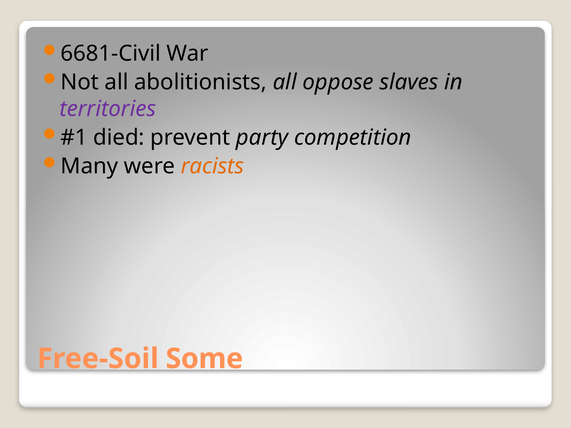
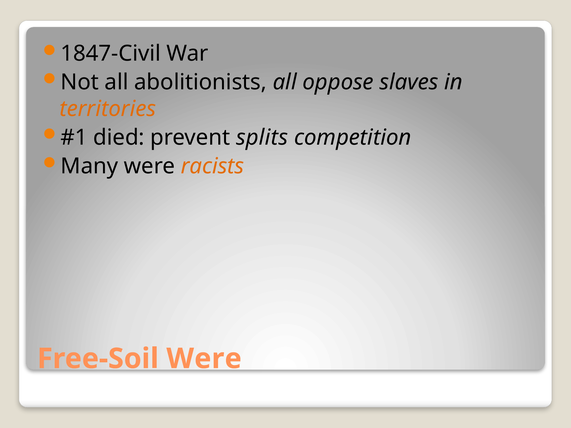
6681-Civil: 6681-Civil -> 1847-Civil
territories colour: purple -> orange
party: party -> splits
Free-Soil Some: Some -> Were
